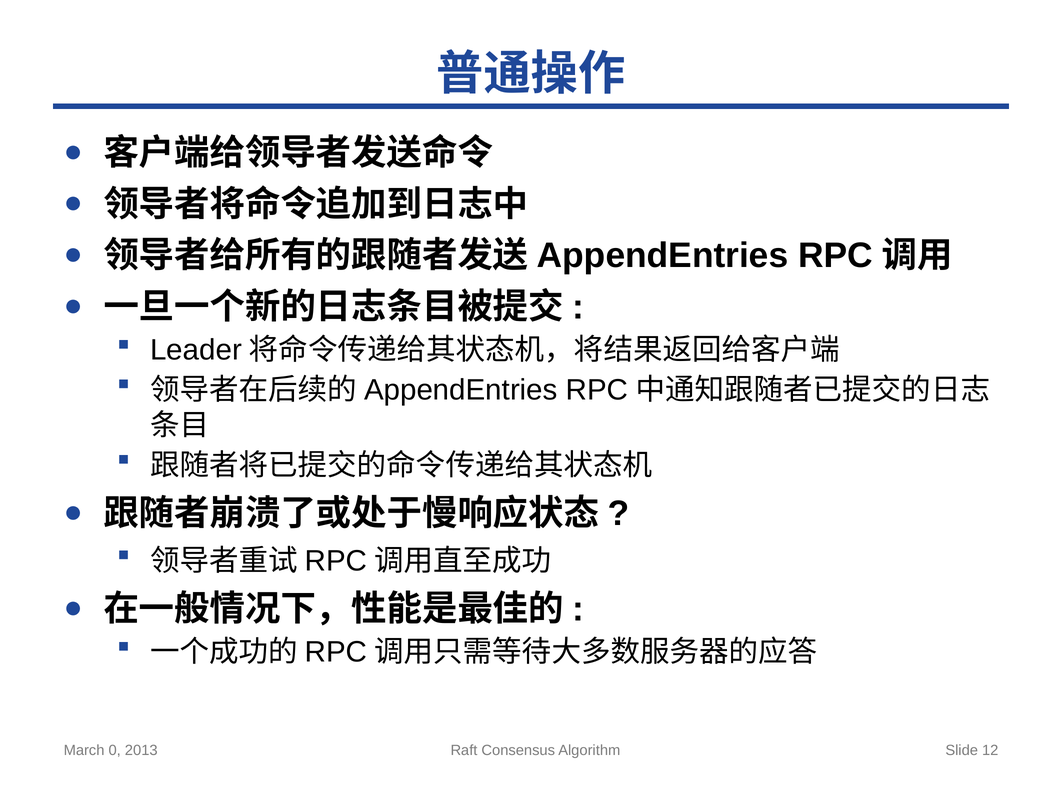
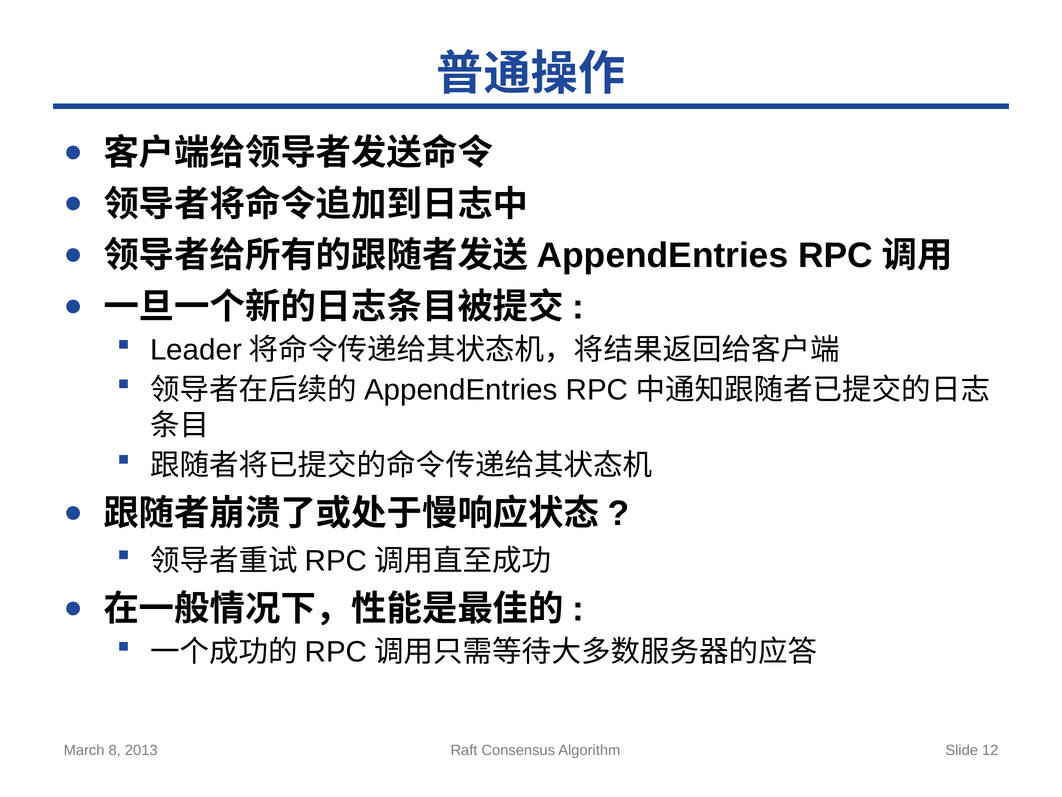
0: 0 -> 8
